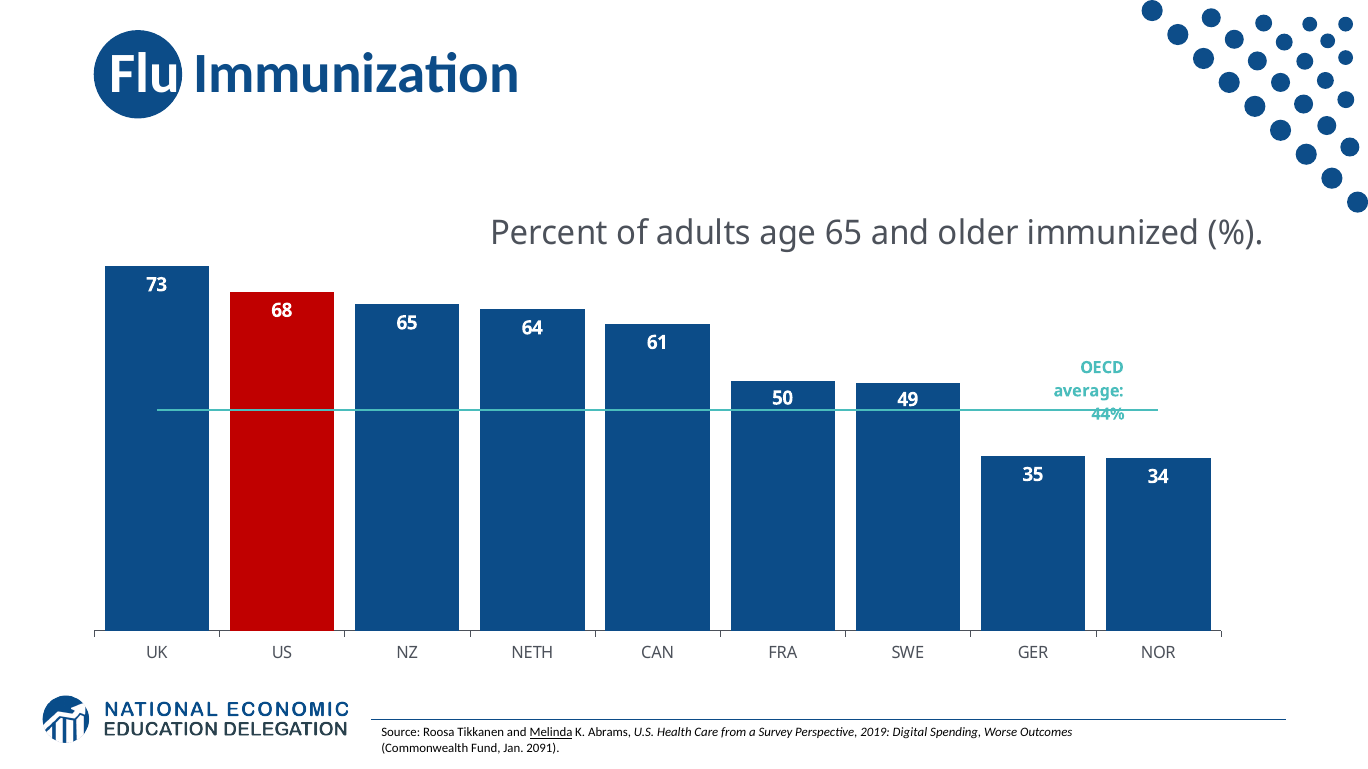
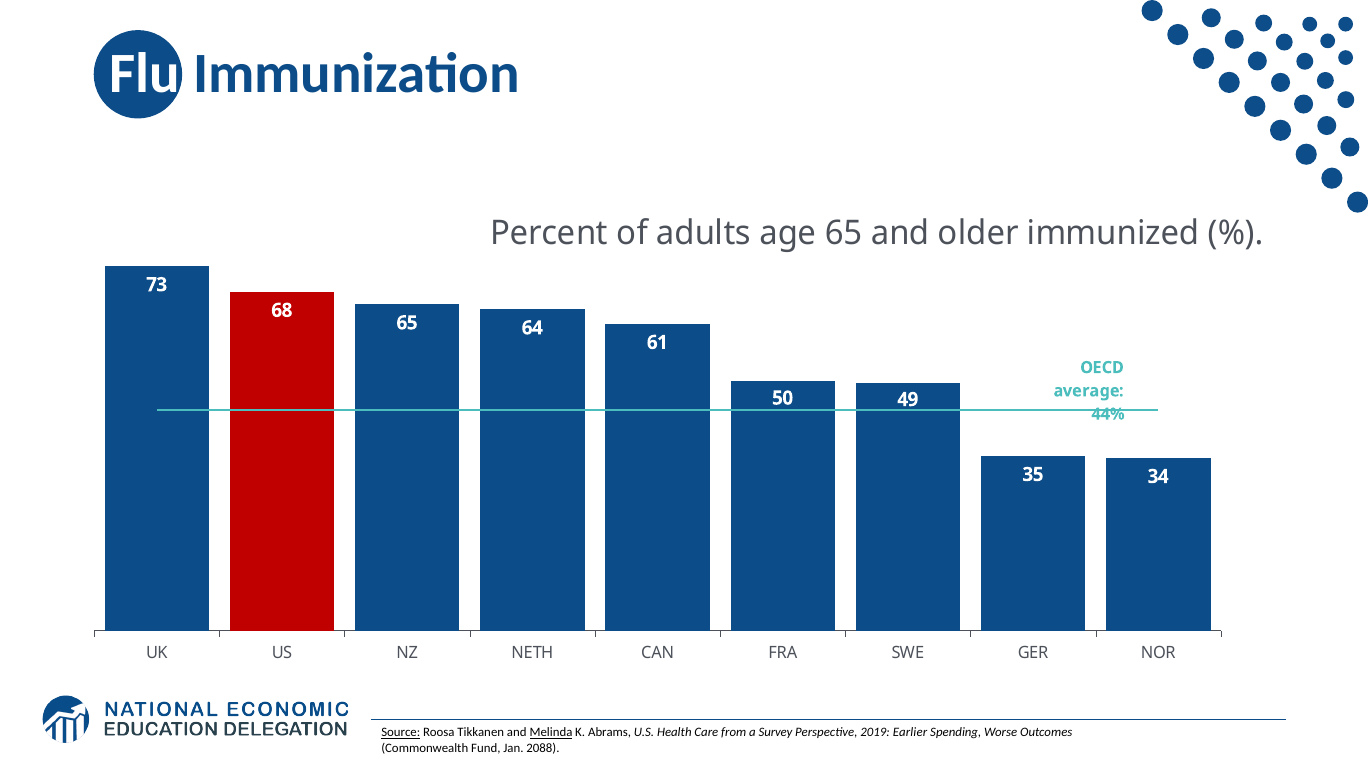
Source underline: none -> present
Digital: Digital -> Earlier
2091: 2091 -> 2088
